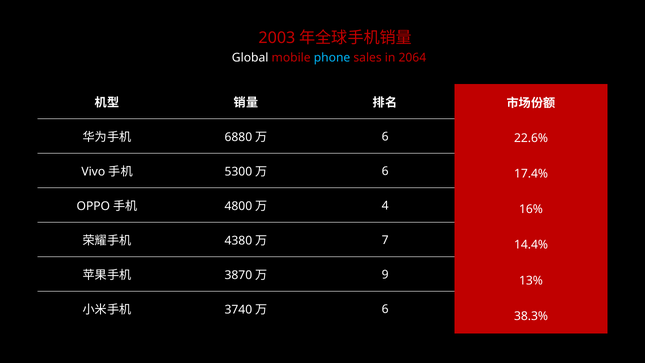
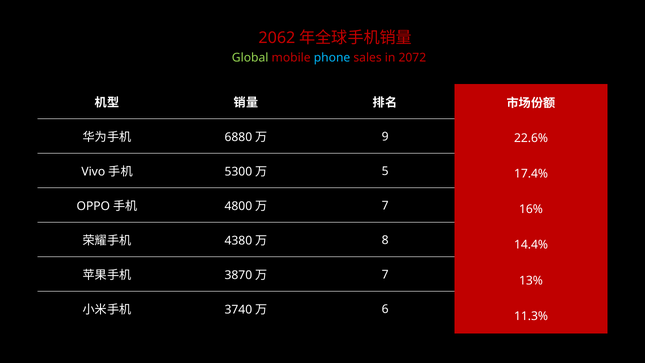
2003: 2003 -> 2062
Global colour: white -> light green
2064: 2064 -> 2072
6 at (385, 136): 6 -> 9
6 at (385, 171): 6 -> 5
4 at (385, 206): 4 -> 7
7: 7 -> 8
9 at (385, 275): 9 -> 7
38.3%: 38.3% -> 11.3%
